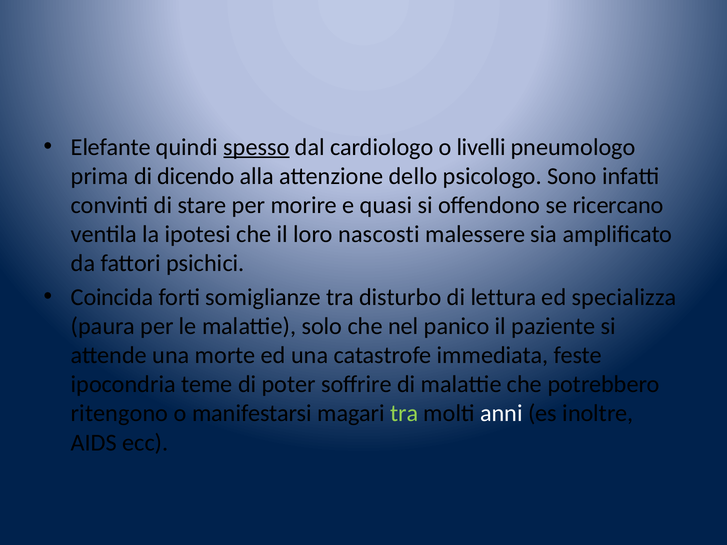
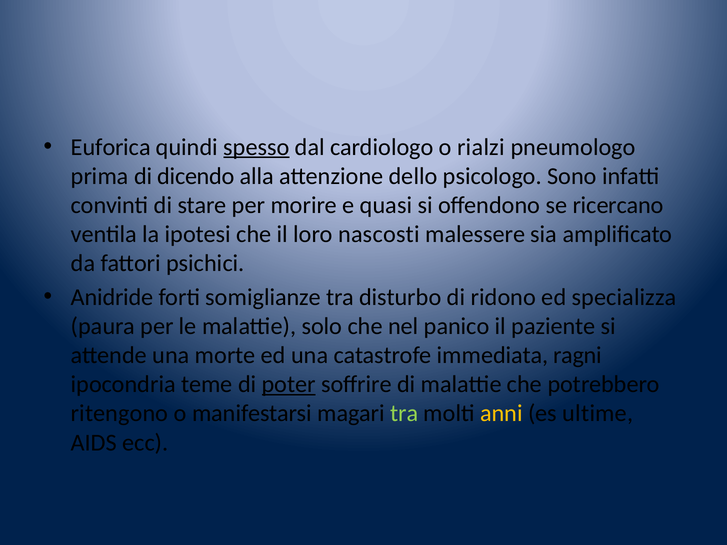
Elefante: Elefante -> Euforica
livelli: livelli -> rialzi
Coincida: Coincida -> Anidride
lettura: lettura -> ridono
feste: feste -> ragni
poter underline: none -> present
anni colour: white -> yellow
inoltre: inoltre -> ultime
